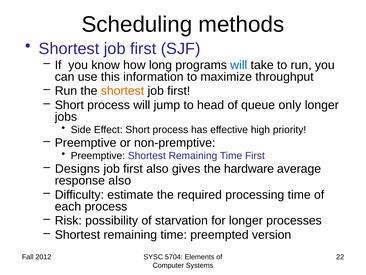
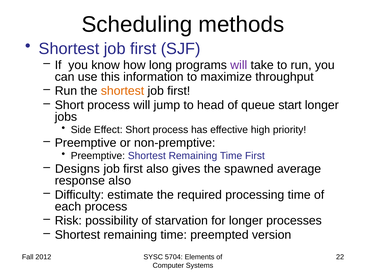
will at (239, 65) colour: blue -> purple
only: only -> start
hardware: hardware -> spawned
